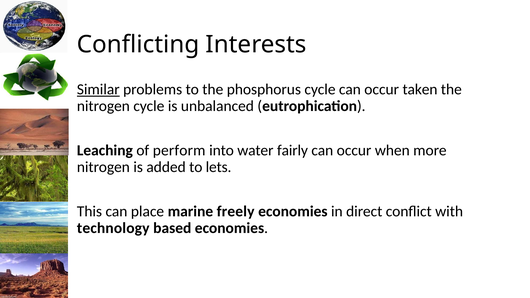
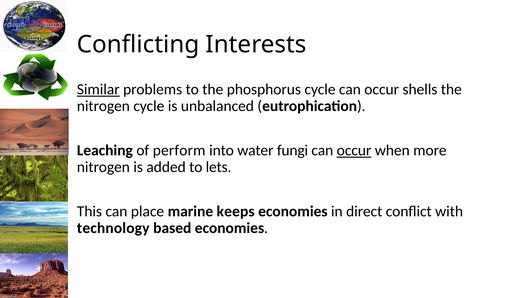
taken: taken -> shells
fairly: fairly -> fungi
occur at (354, 151) underline: none -> present
freely: freely -> keeps
